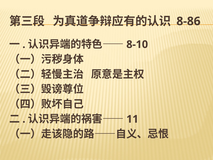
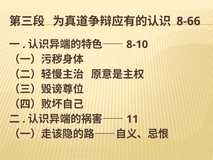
8-86: 8-86 -> 8-66
